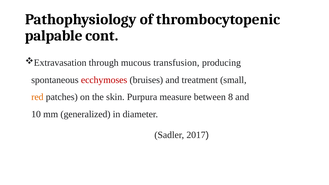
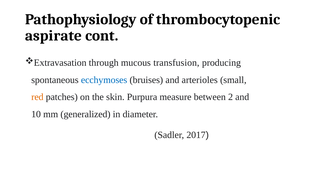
palpable: palpable -> aspirate
ecchymoses colour: red -> blue
treatment: treatment -> arterioles
8: 8 -> 2
